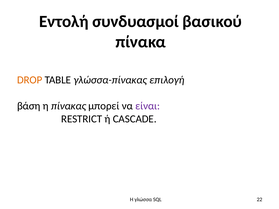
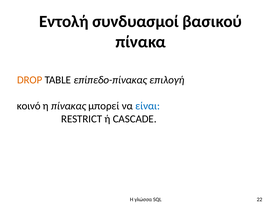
γλώσσα-πίνακας: γλώσσα-πίνακας -> επίπεδο-πίνακας
βάση: βάση -> κοινό
είναι colour: purple -> blue
